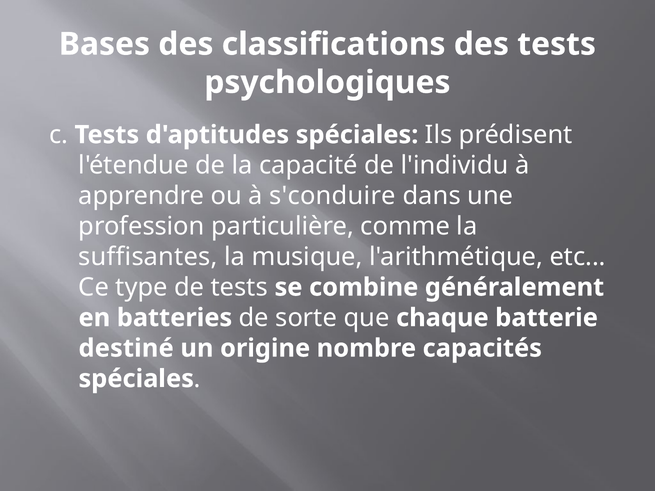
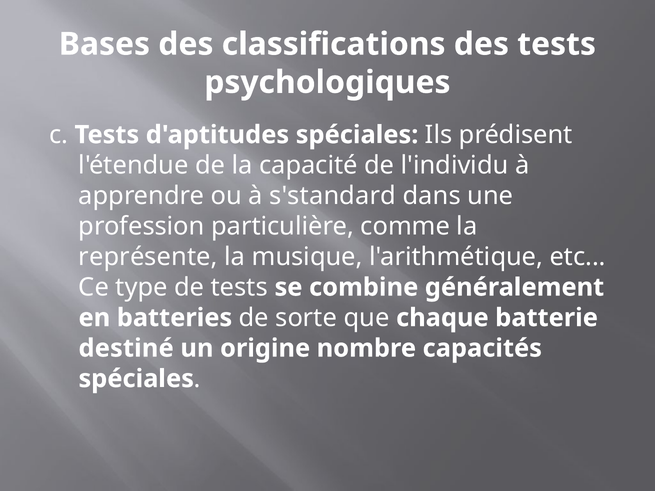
s'conduire: s'conduire -> s'standard
suffisantes: suffisantes -> représente
